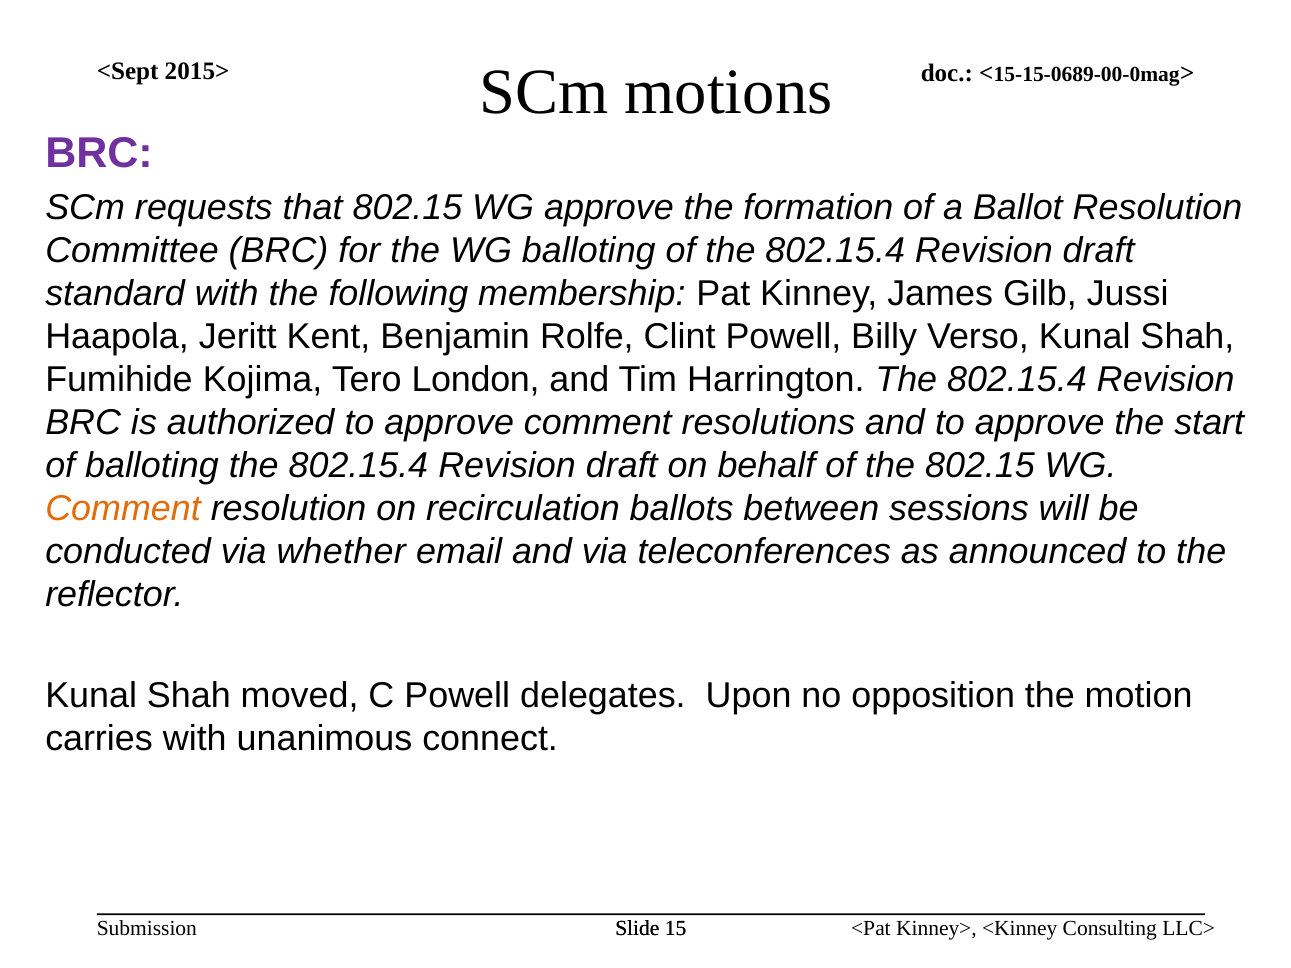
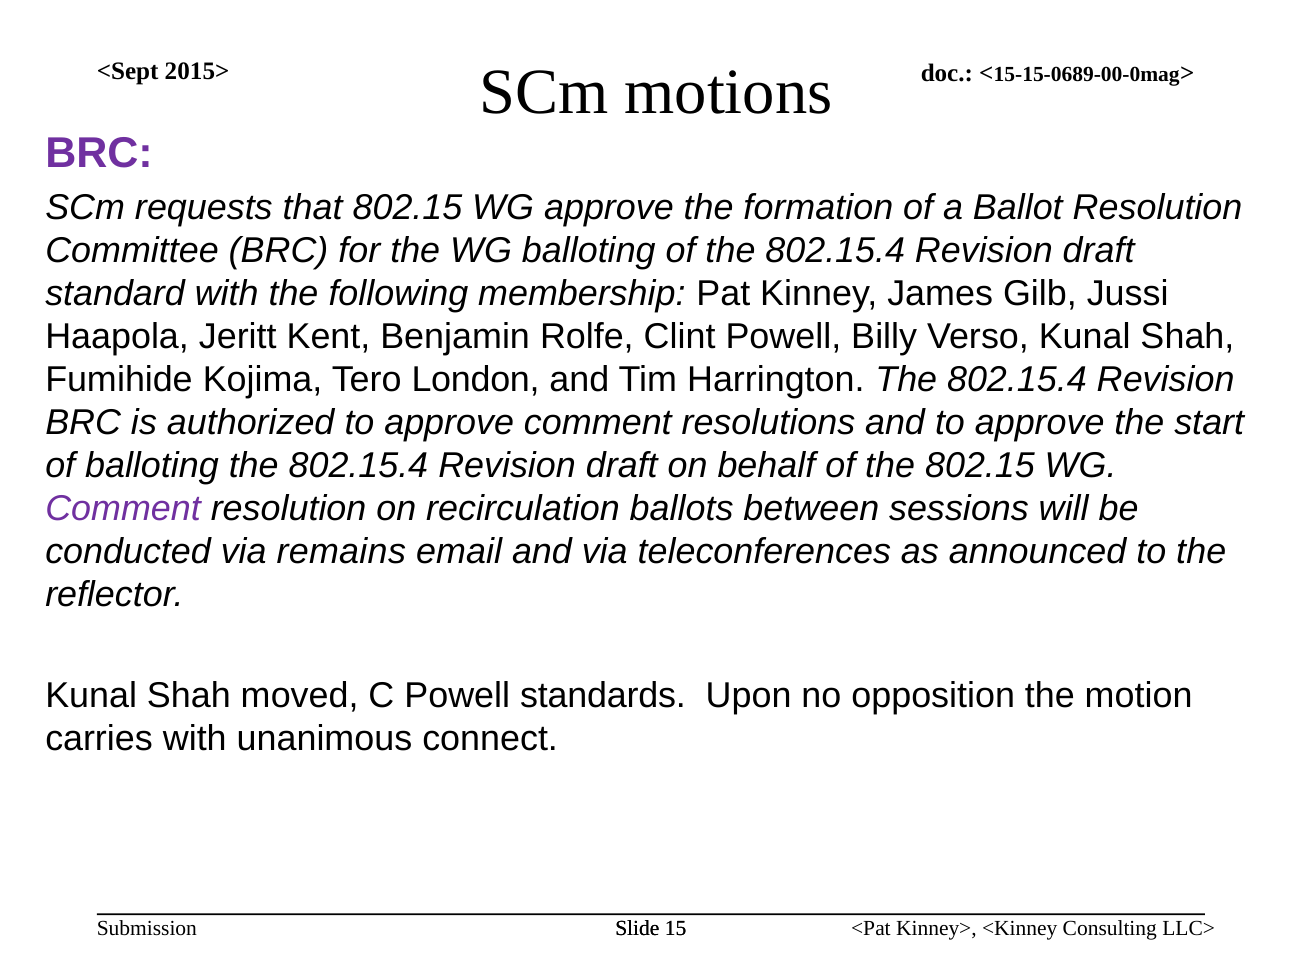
Comment at (123, 509) colour: orange -> purple
whether: whether -> remains
delegates: delegates -> standards
